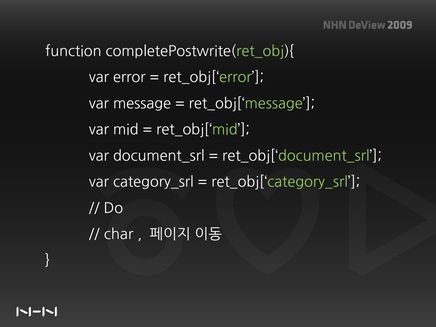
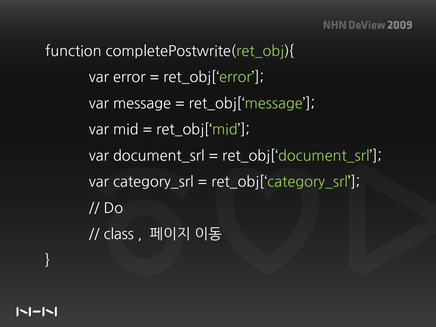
char: char -> class
